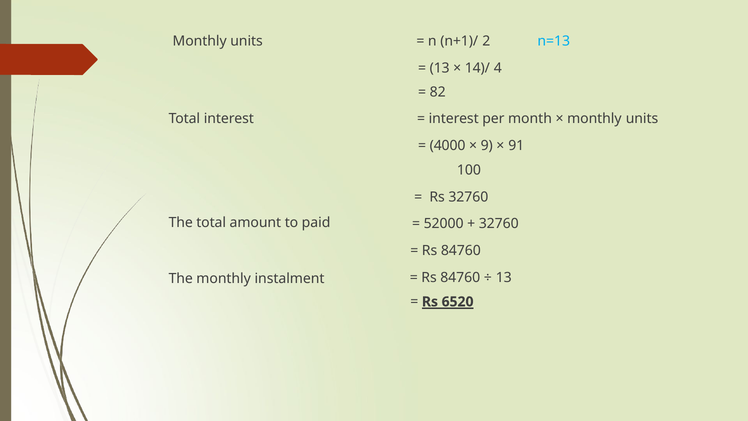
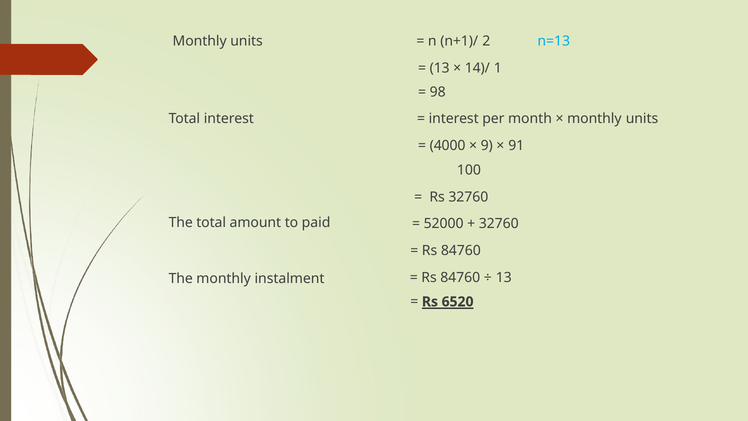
4: 4 -> 1
82: 82 -> 98
